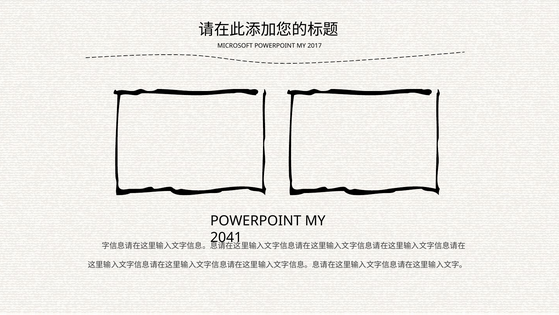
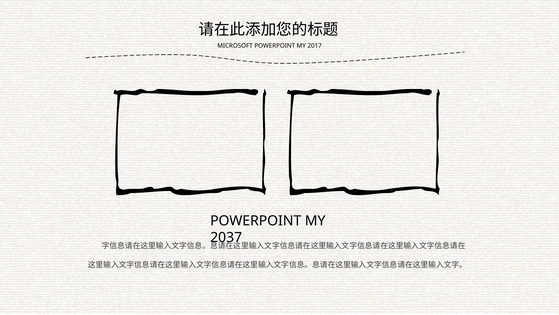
2041: 2041 -> 2037
